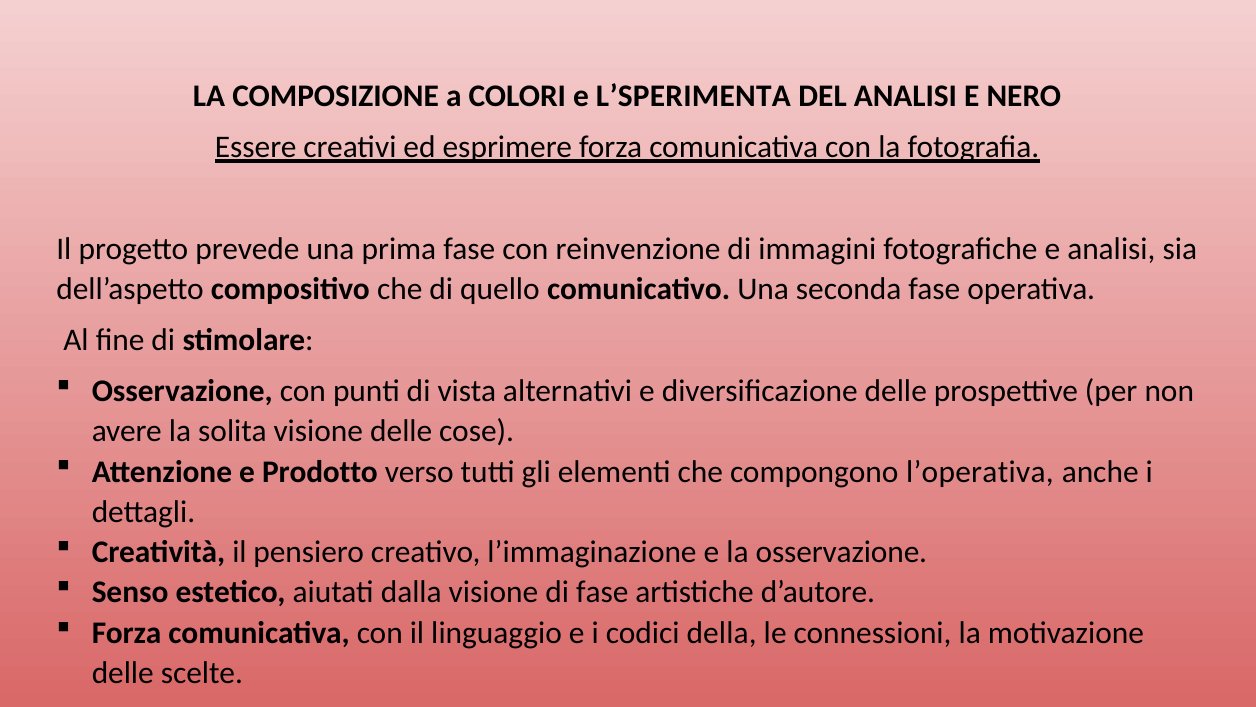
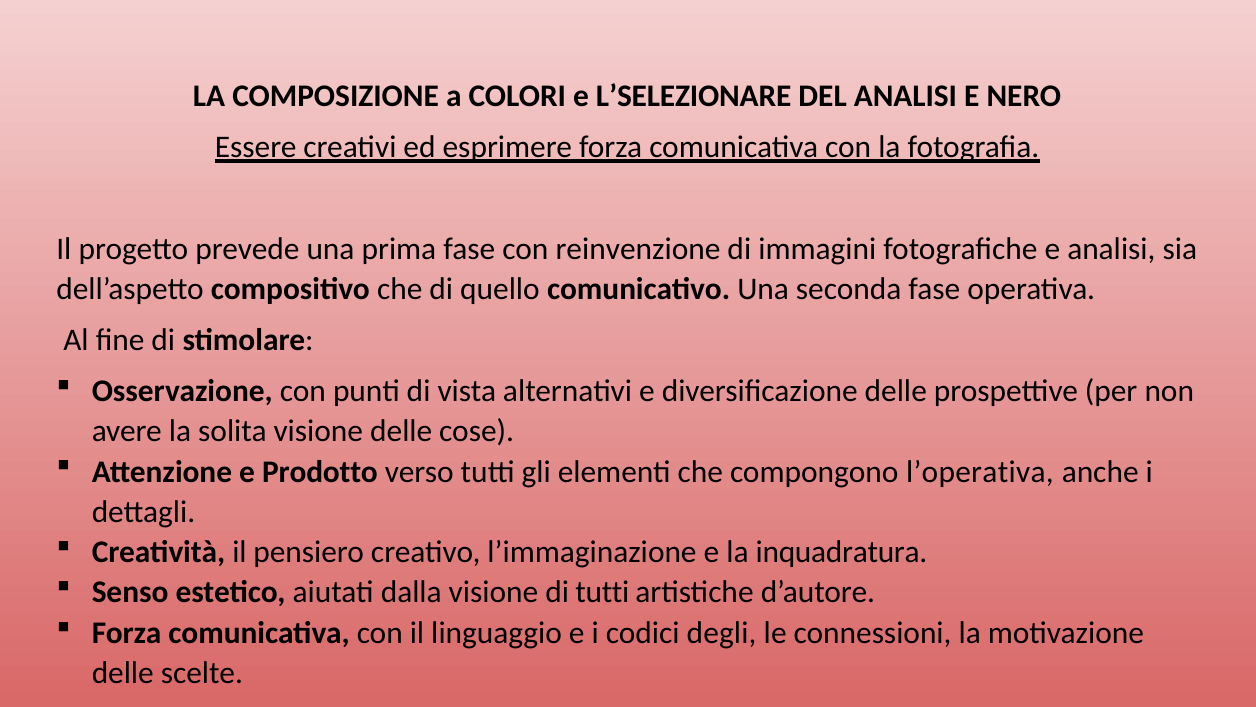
L’SPERIMENTA: L’SPERIMENTA -> L’SELEZIONARE
la osservazione: osservazione -> inquadratura
di fase: fase -> tutti
della: della -> degli
